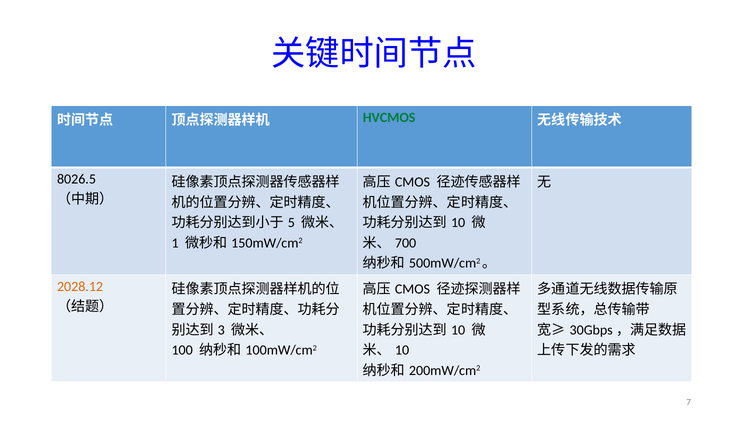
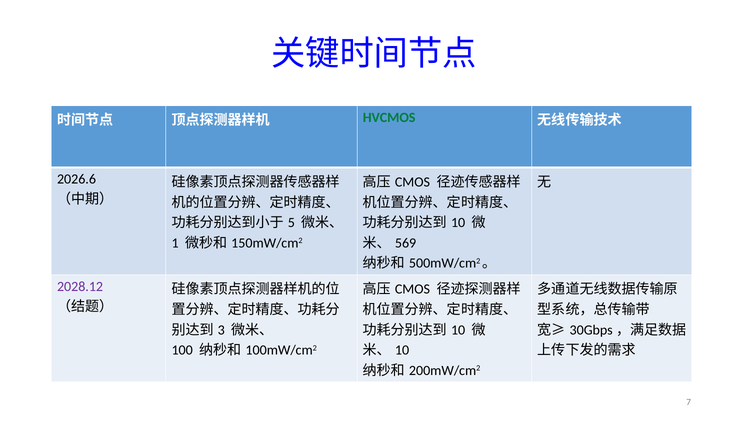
8026.5: 8026.5 -> 2026.6
700: 700 -> 569
2028.12 colour: orange -> purple
